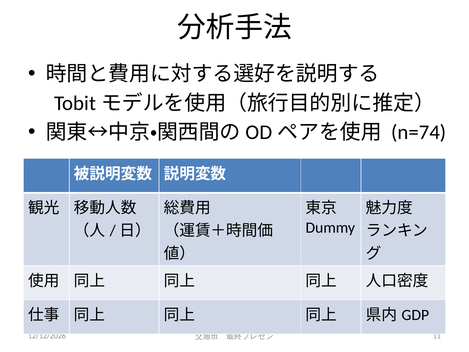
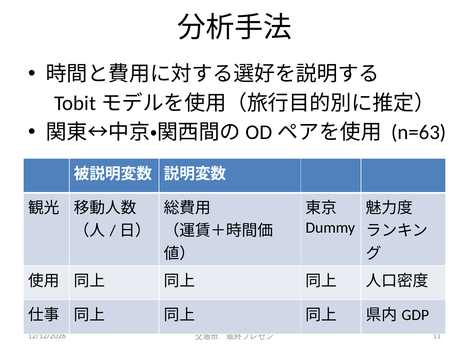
n=74: n=74 -> n=63
